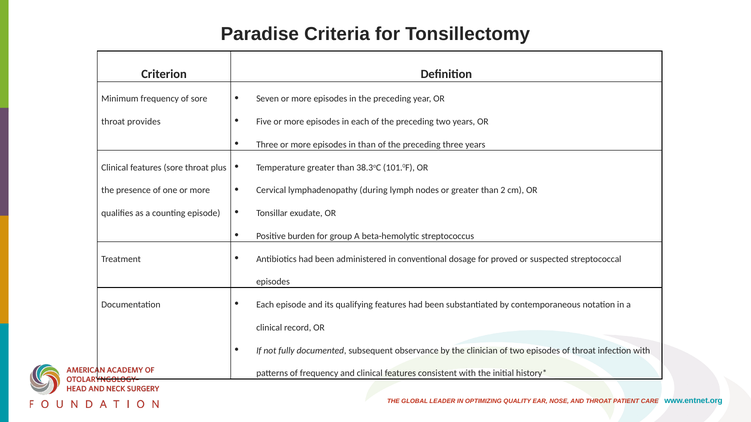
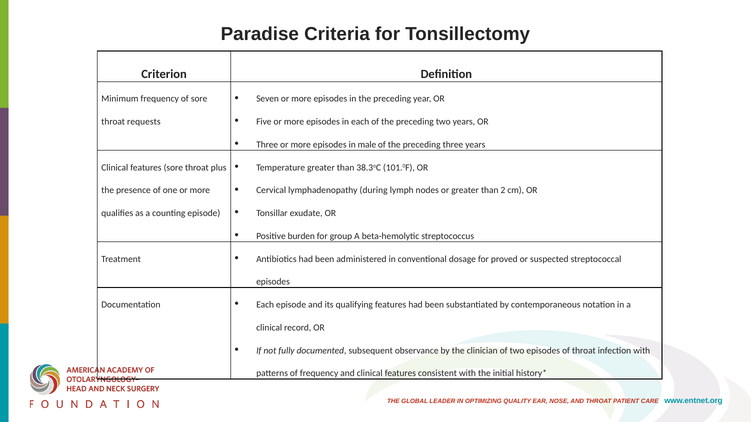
provides: provides -> requests
in than: than -> male
